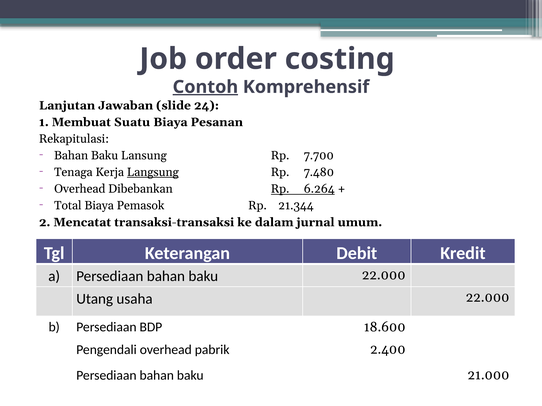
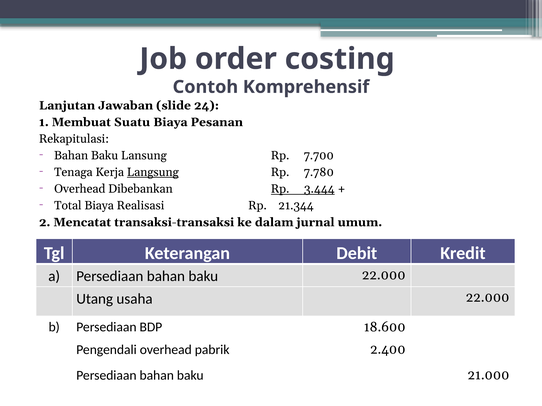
Contoh underline: present -> none
7.480: 7.480 -> 7.780
6.264: 6.264 -> 3.444
Pemasok: Pemasok -> Realisasi
